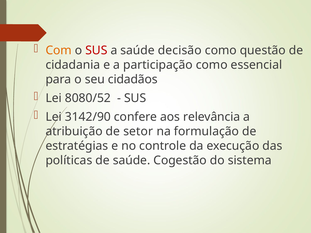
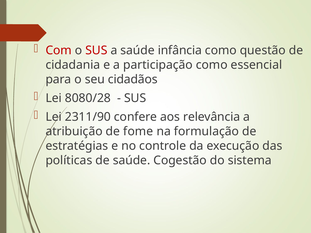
Com colour: orange -> red
decisão: decisão -> infância
8080/52: 8080/52 -> 8080/28
3142/90: 3142/90 -> 2311/90
setor: setor -> fome
